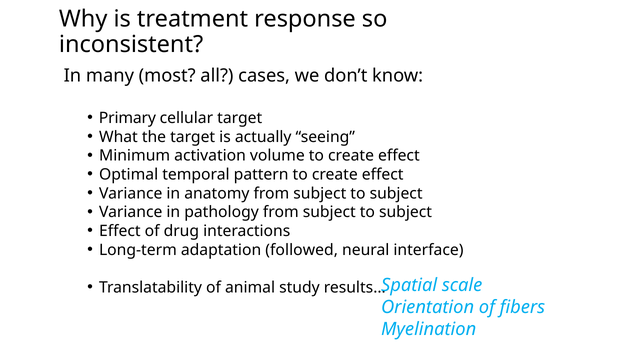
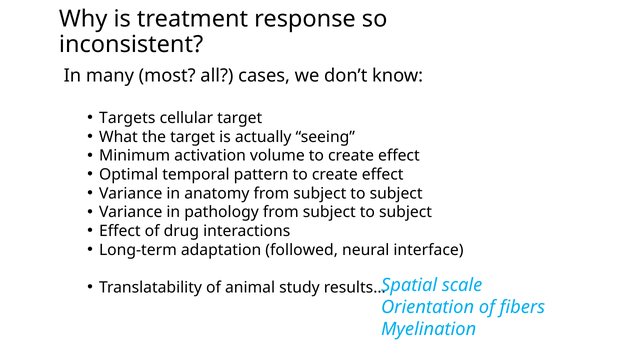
Primary: Primary -> Targets
